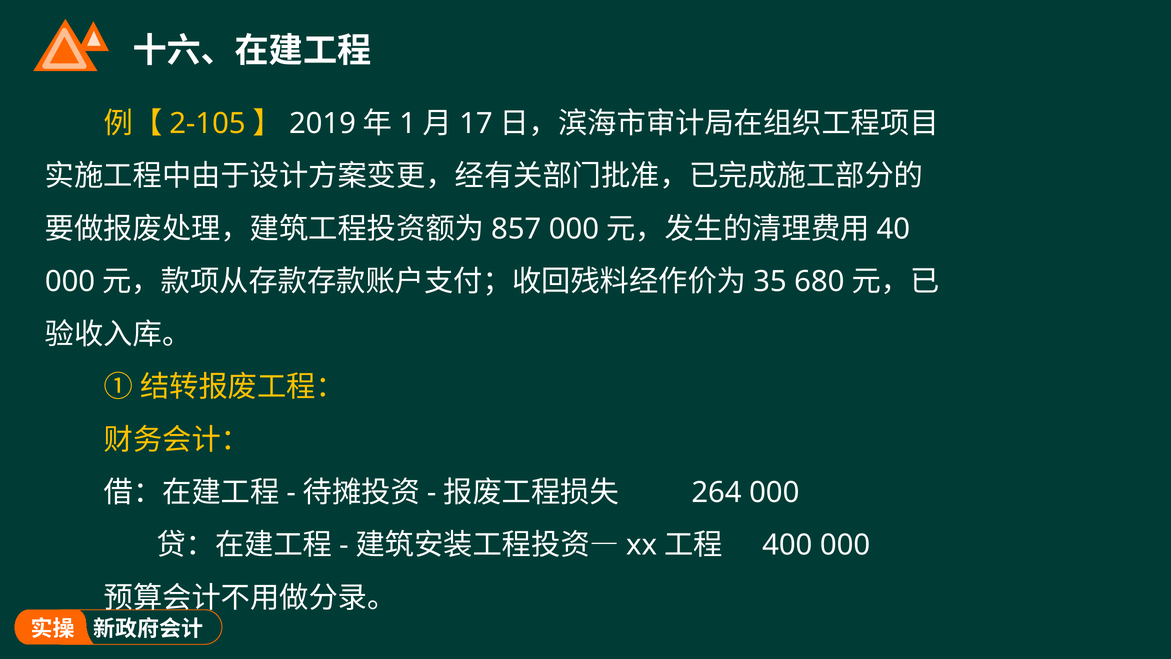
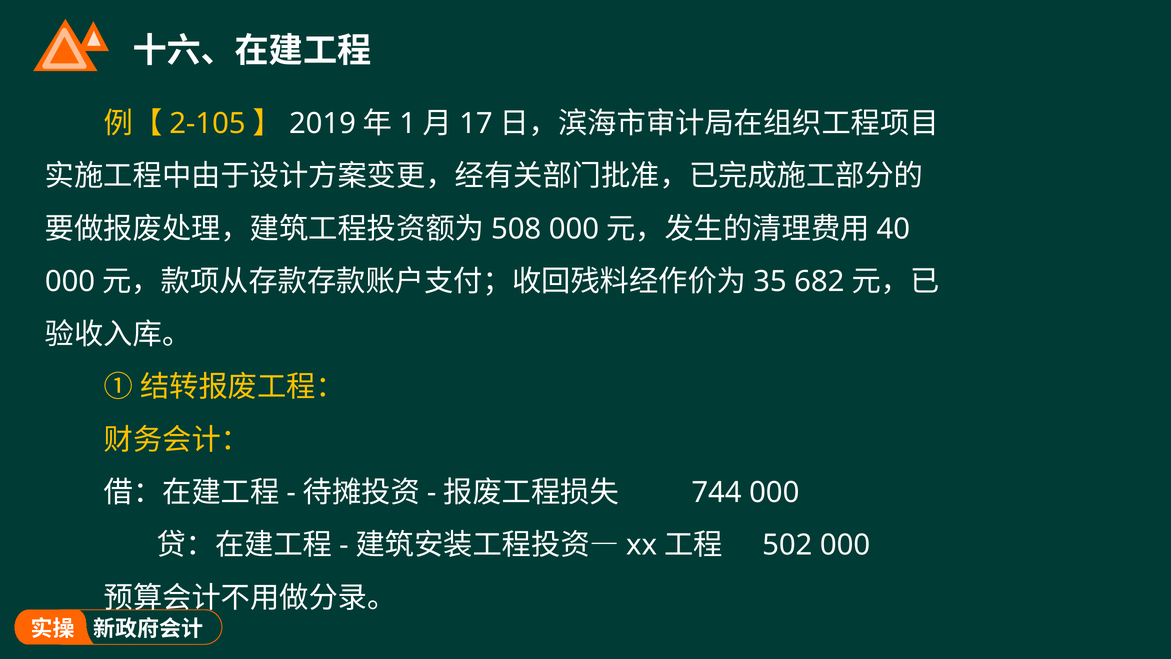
857: 857 -> 508
680: 680 -> 682
264: 264 -> 744
400: 400 -> 502
